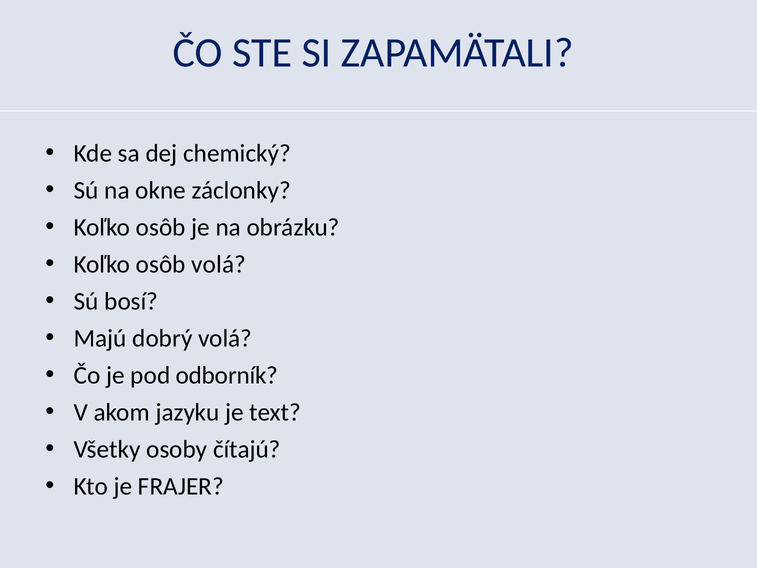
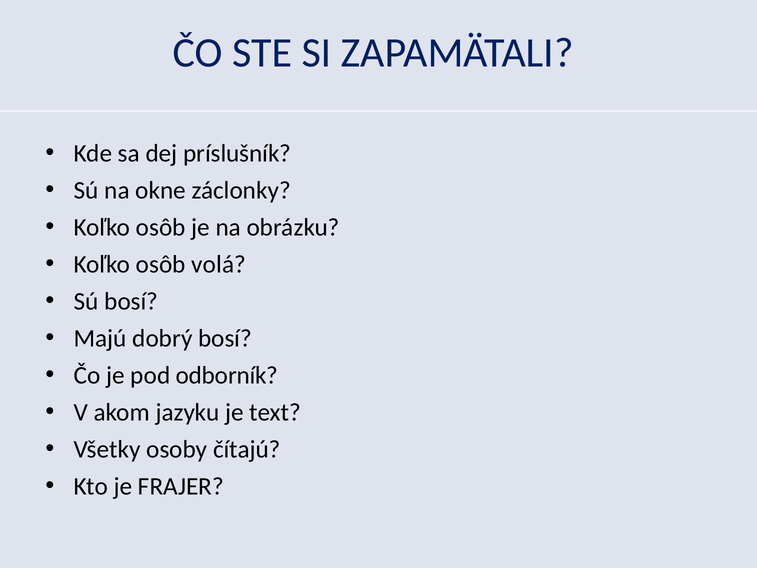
chemický: chemický -> príslušník
dobrý volá: volá -> bosí
